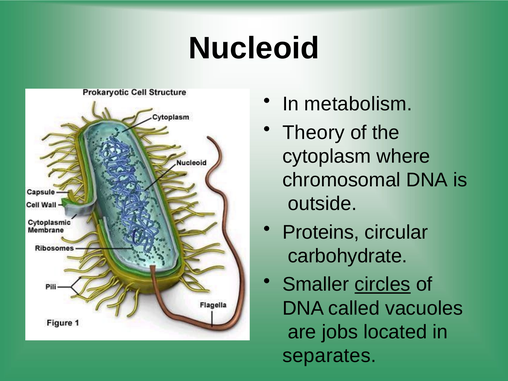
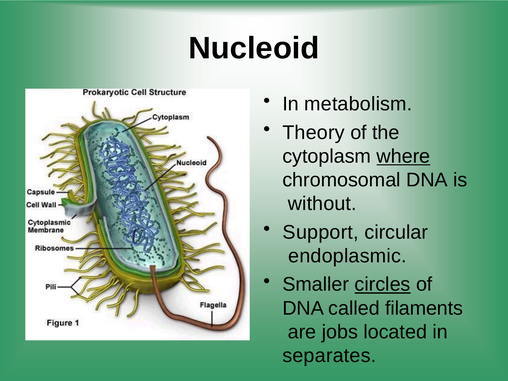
where underline: none -> present
outside: outside -> without
Proteins: Proteins -> Support
carbohydrate: carbohydrate -> endoplasmic
vacuoles: vacuoles -> filaments
